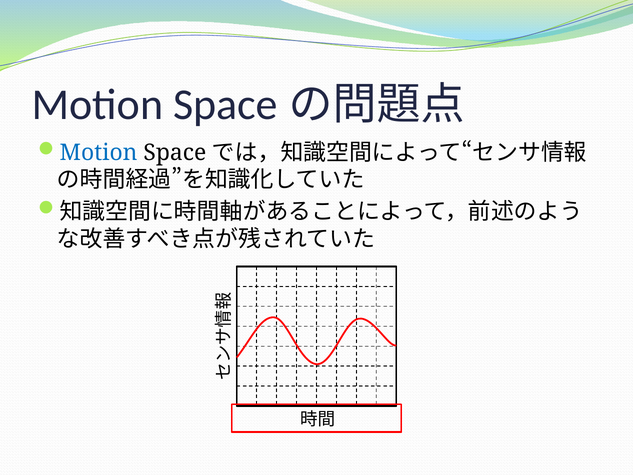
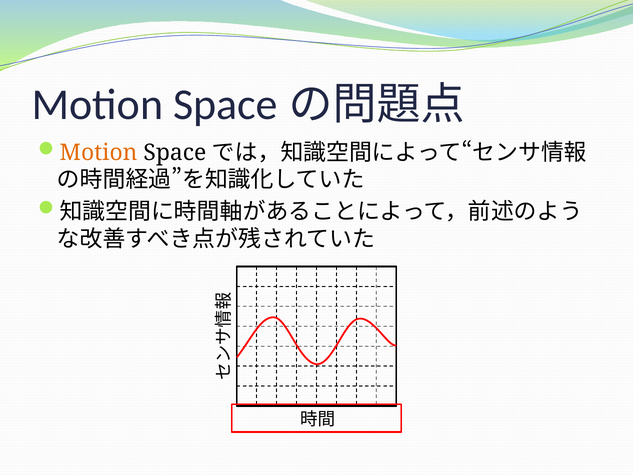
Motion at (99, 152) colour: blue -> orange
